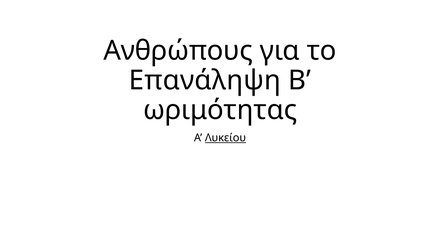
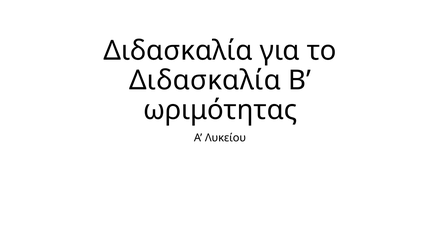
Ανθρώπους at (178, 51): Ανθρώπους -> Διδασκαλία
Επανάληψη at (205, 80): Επανάληψη -> Διδασκαλία
Λυκείου underline: present -> none
